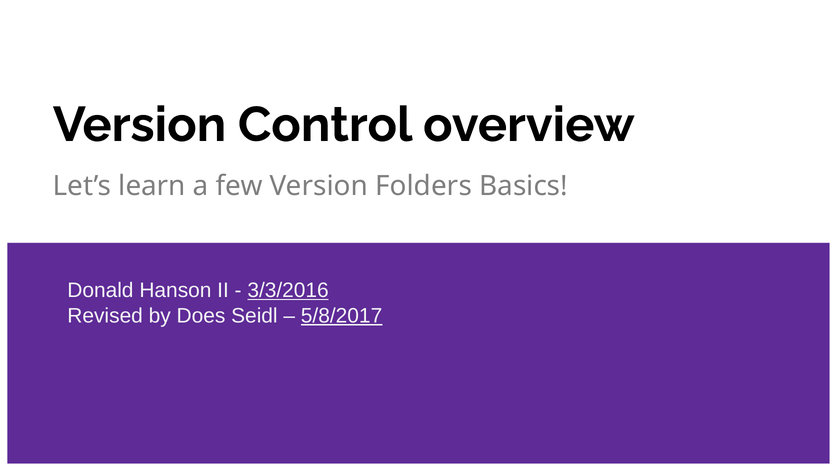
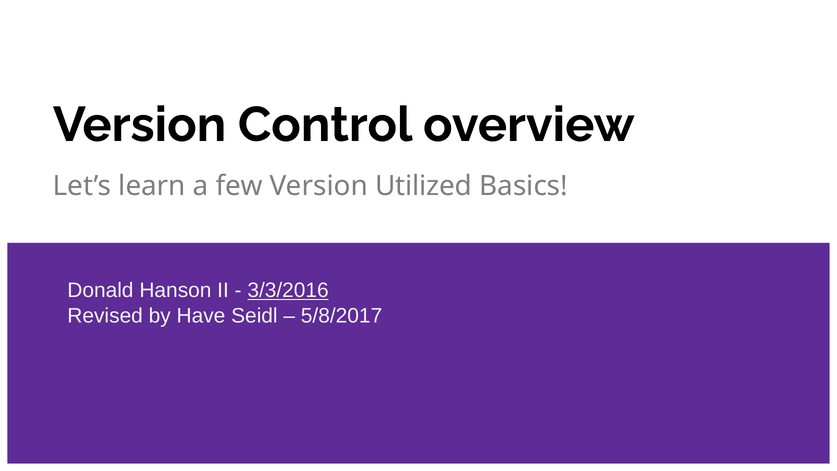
Folders: Folders -> Utilized
Does: Does -> Have
5/8/2017 underline: present -> none
